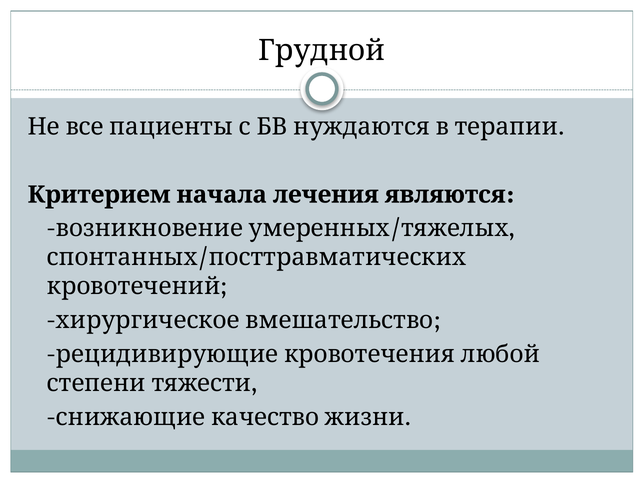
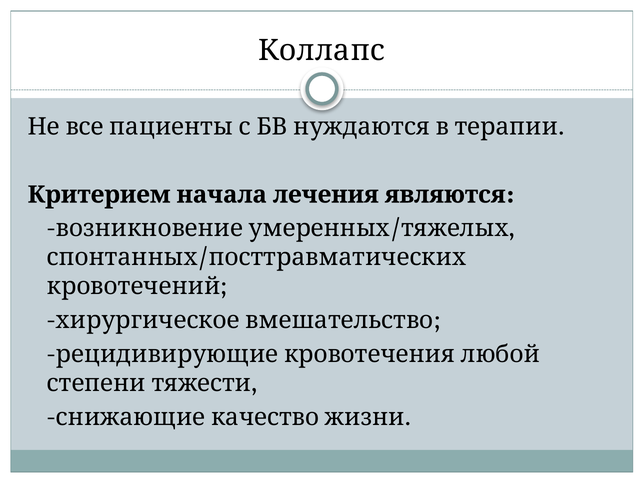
Грудной: Грудной -> Коллапс
